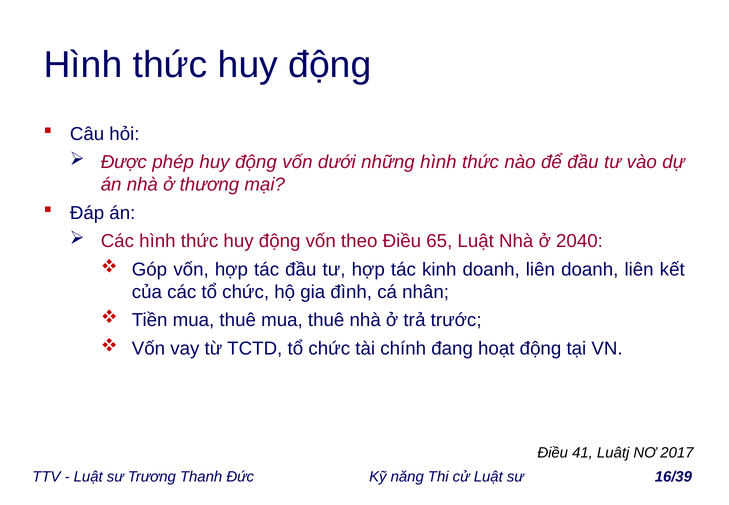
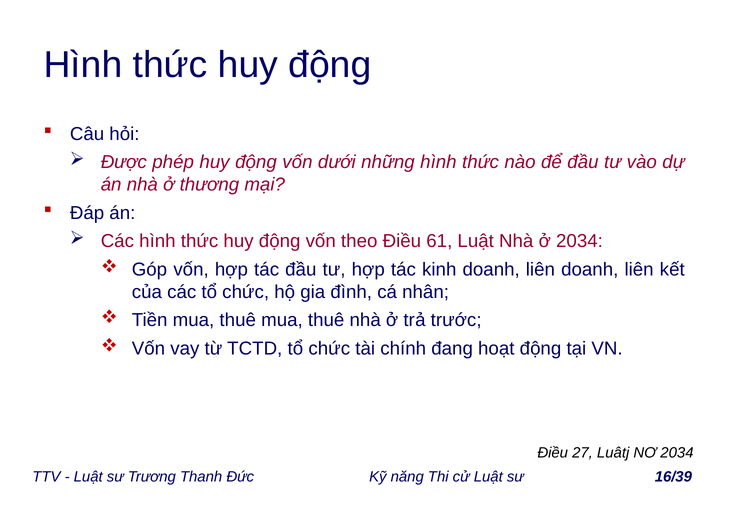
65: 65 -> 61
ở 2040: 2040 -> 2034
41: 41 -> 27
NƠ 2017: 2017 -> 2034
